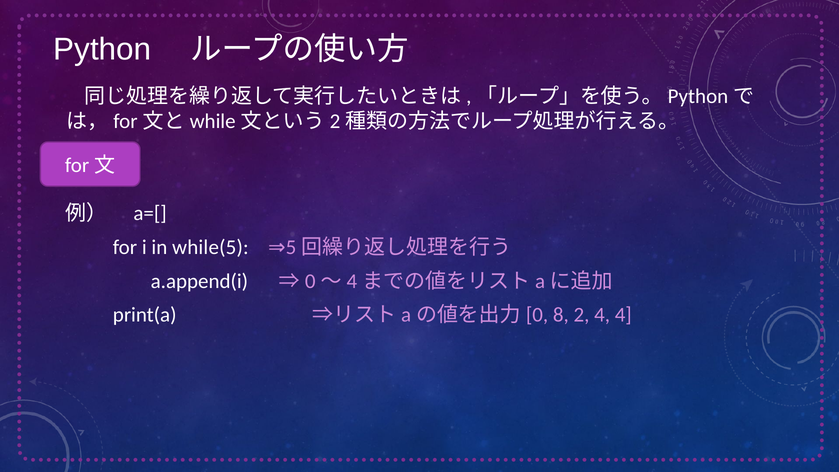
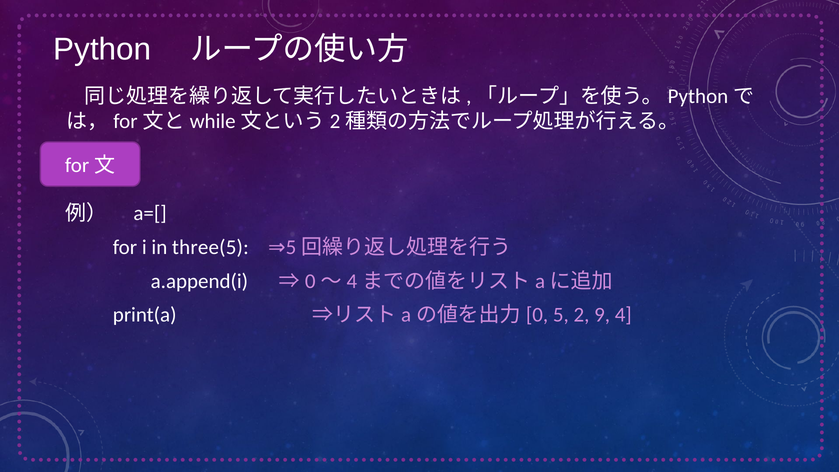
while(5: while(5 -> three(5
8 at (561, 315): 8 -> 5
2 4: 4 -> 9
